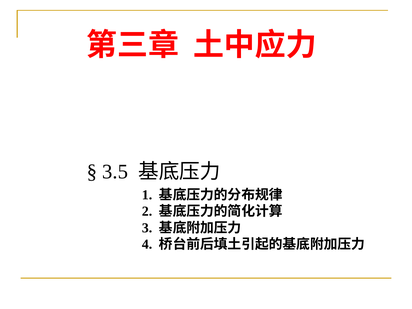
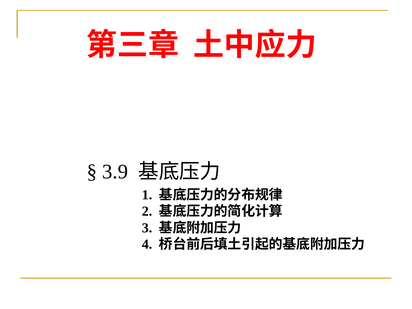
3.5: 3.5 -> 3.9
